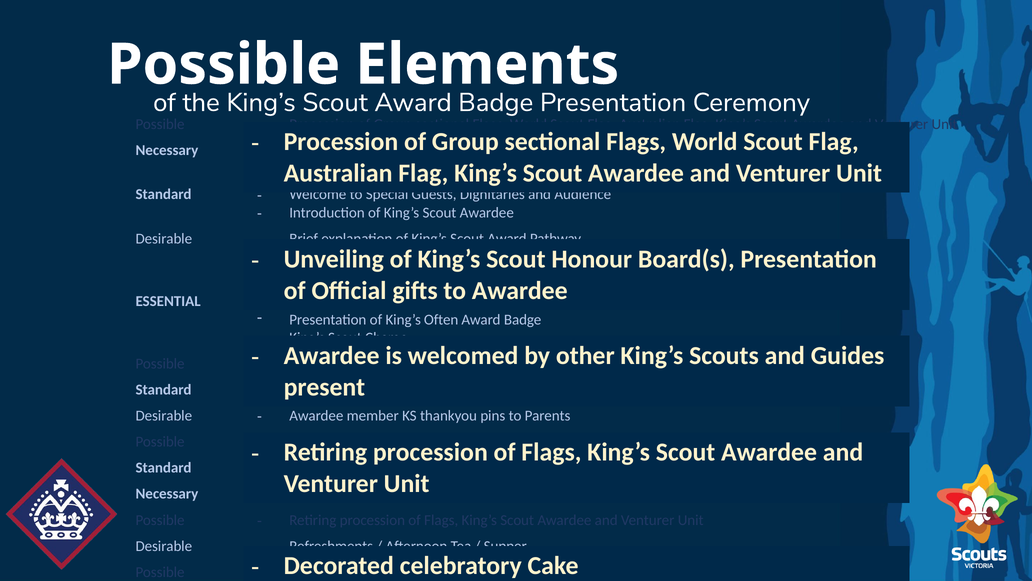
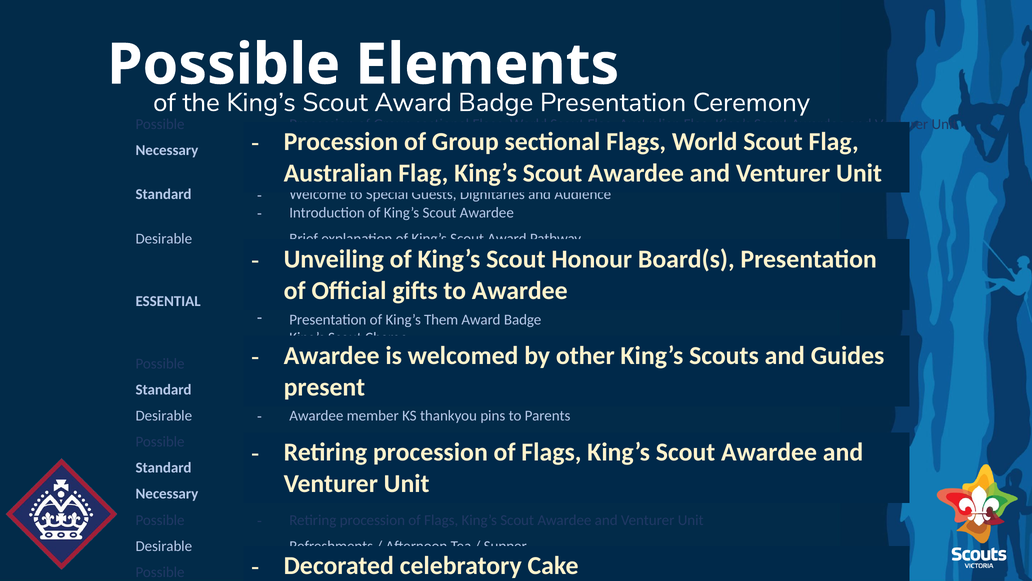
Often: Often -> Them
